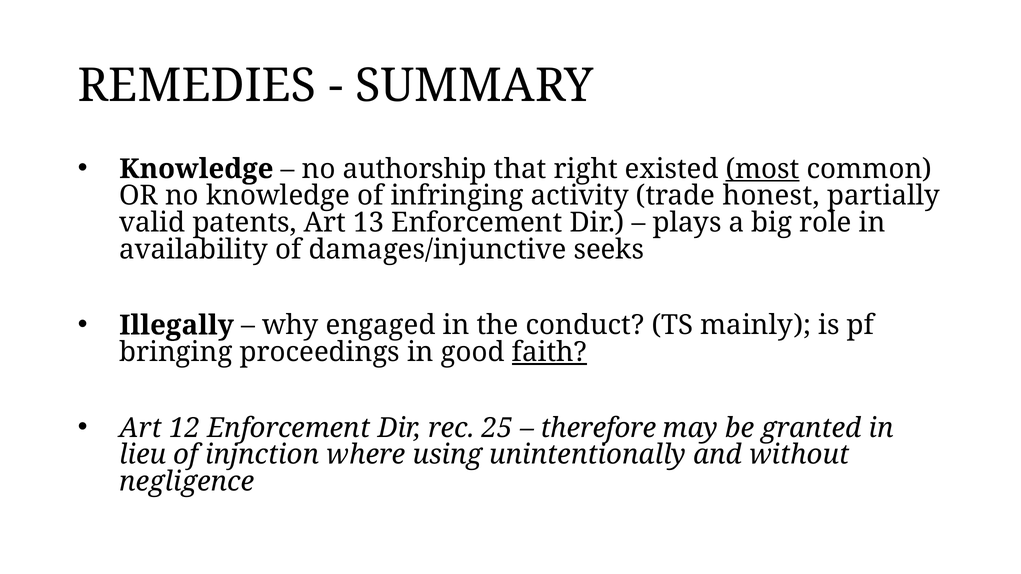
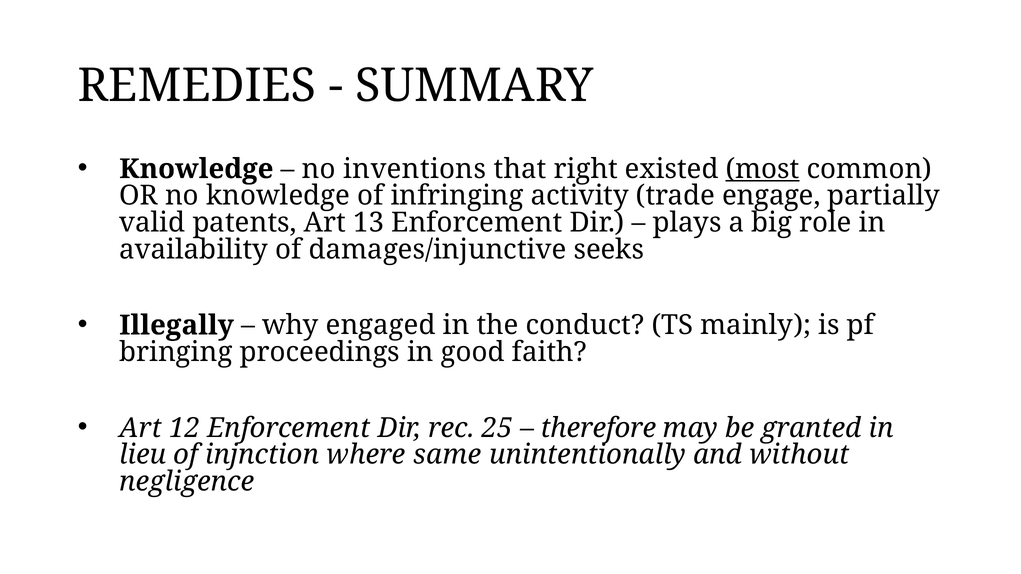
authorship: authorship -> inventions
honest: honest -> engage
faith underline: present -> none
using: using -> same
